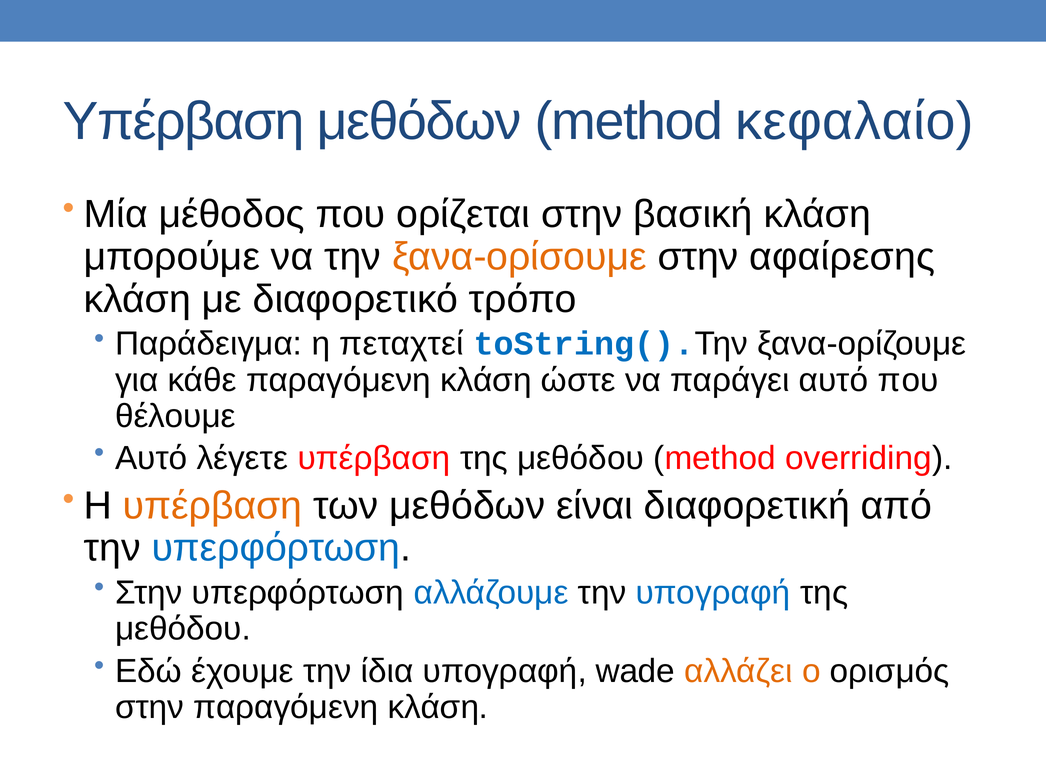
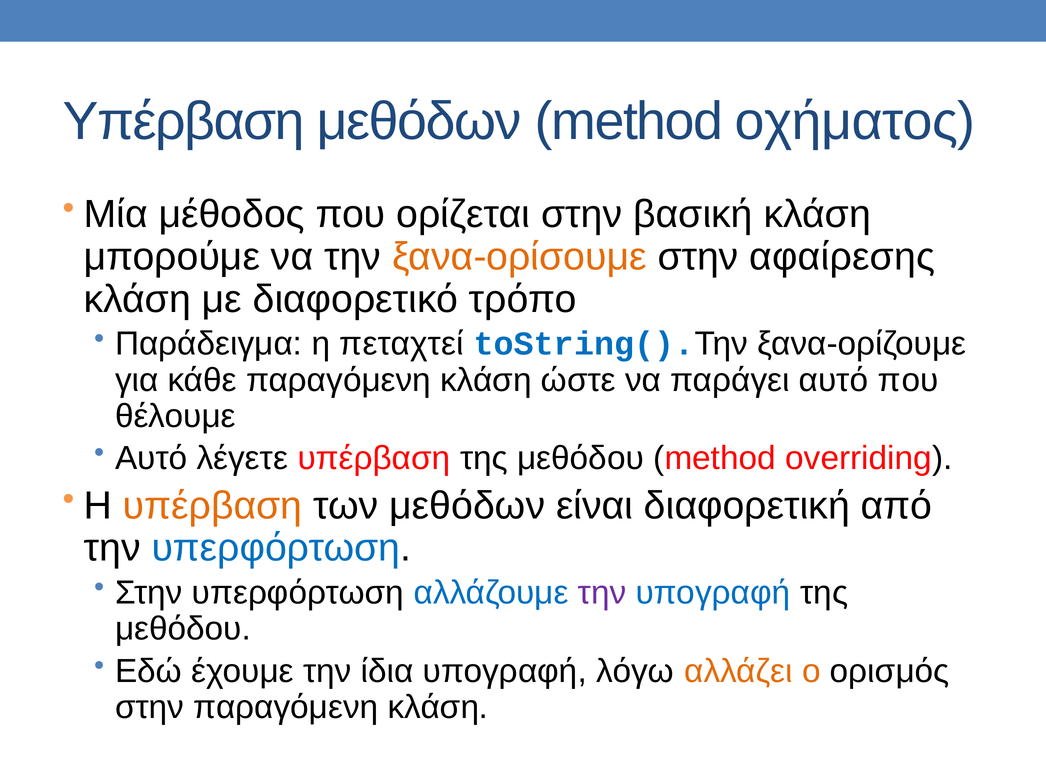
κεφαλαίο: κεφαλαίο -> οχήματος
την at (602, 593) colour: black -> purple
wade: wade -> λόγω
